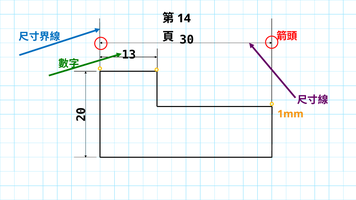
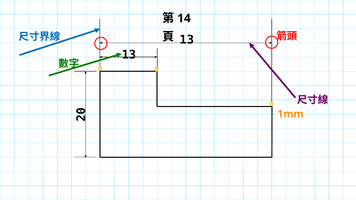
30 at (187, 40): 30 -> 13
